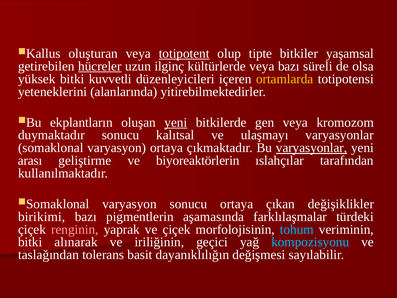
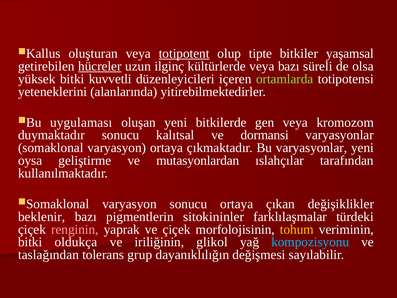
ortamlarda colour: yellow -> light green
ekplantların: ekplantların -> uygulaması
yeni at (176, 122) underline: present -> none
ulaşmayı: ulaşmayı -> dormansi
varyasyonlar at (312, 148) underline: present -> none
arası: arası -> oysa
biyoreaktörlerin: biyoreaktörlerin -> mutasyonlardan
birikimi: birikimi -> beklenir
aşamasında: aşamasında -> sitokininler
tohum colour: light blue -> yellow
alınarak: alınarak -> oldukça
geçici: geçici -> glikol
basit: basit -> grup
